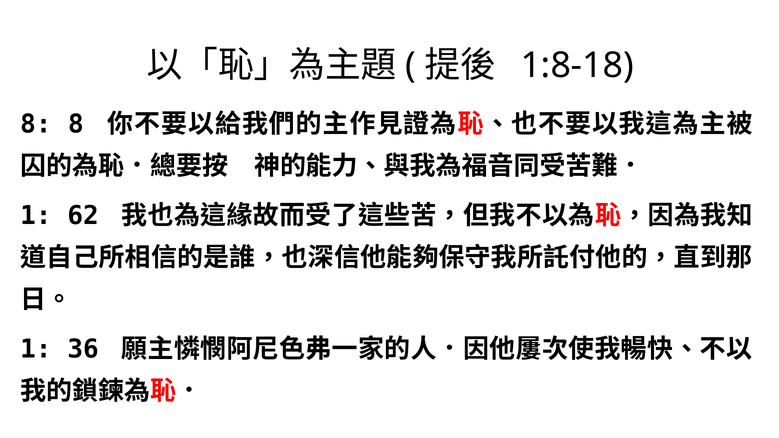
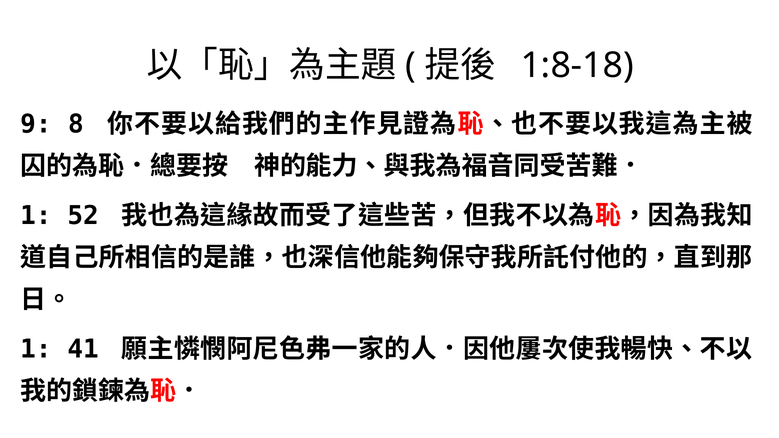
8 at (36, 124): 8 -> 9
62: 62 -> 52
36: 36 -> 41
